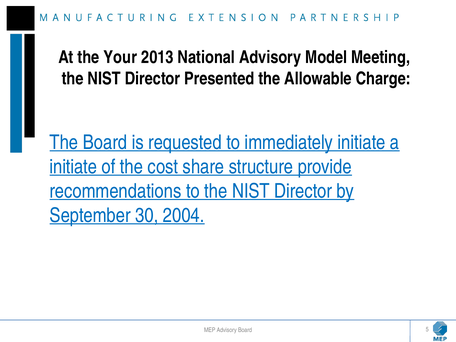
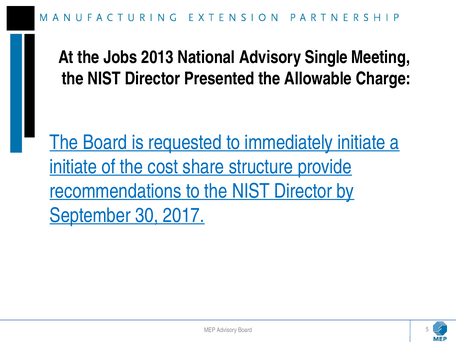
Your: Your -> Jobs
Model: Model -> Single
2004: 2004 -> 2017
